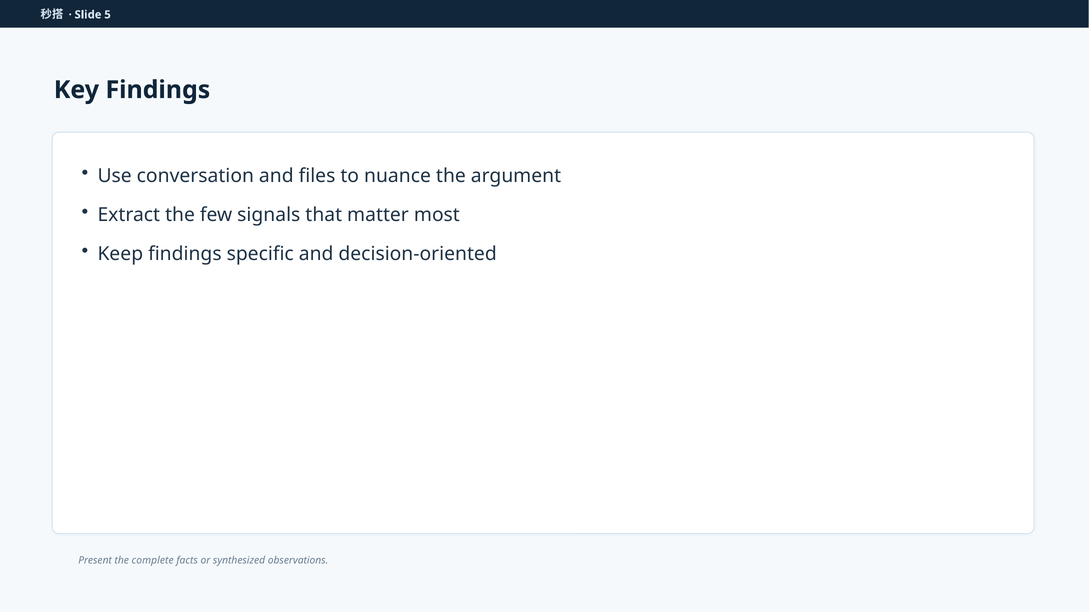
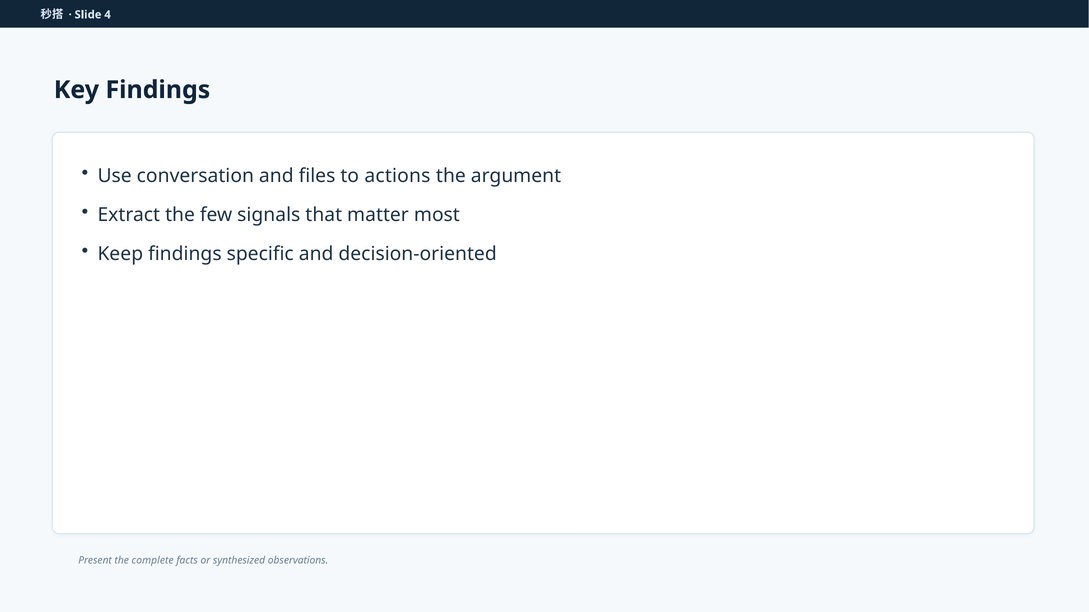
5: 5 -> 4
nuance: nuance -> actions
